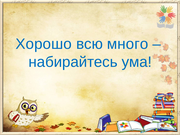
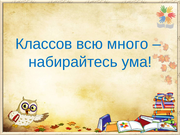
Хорошо: Хорошо -> Классов
